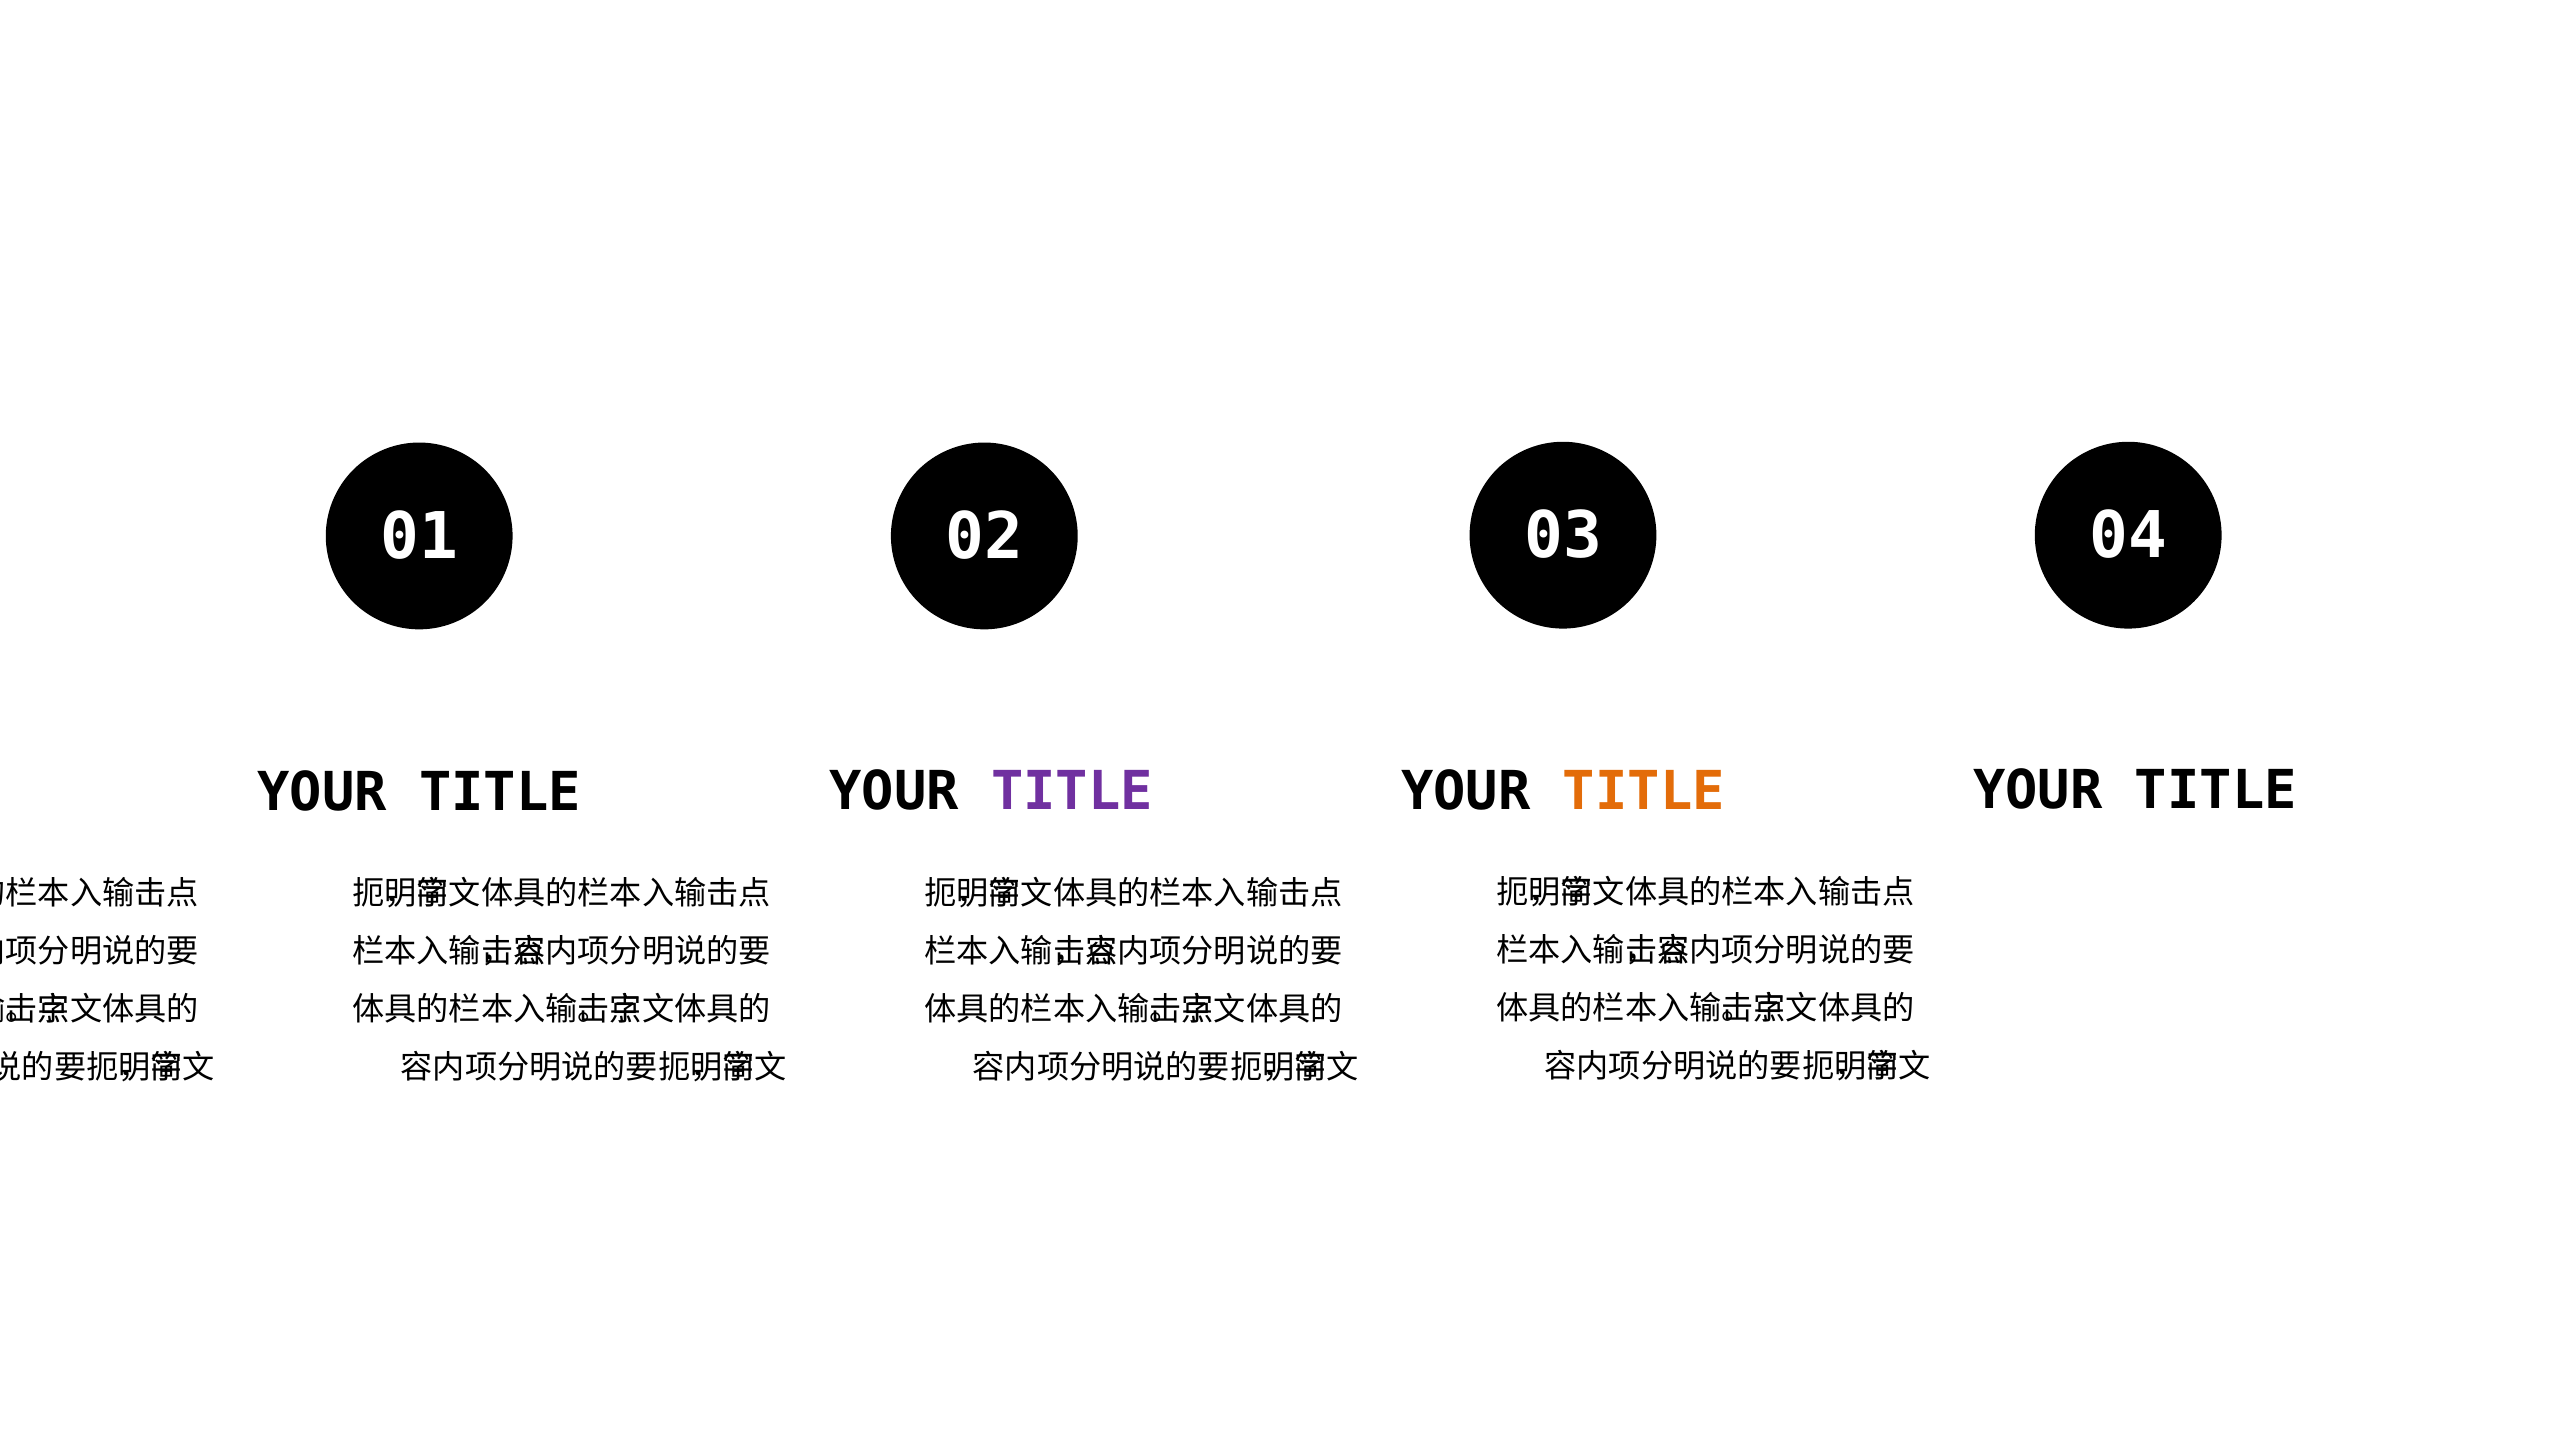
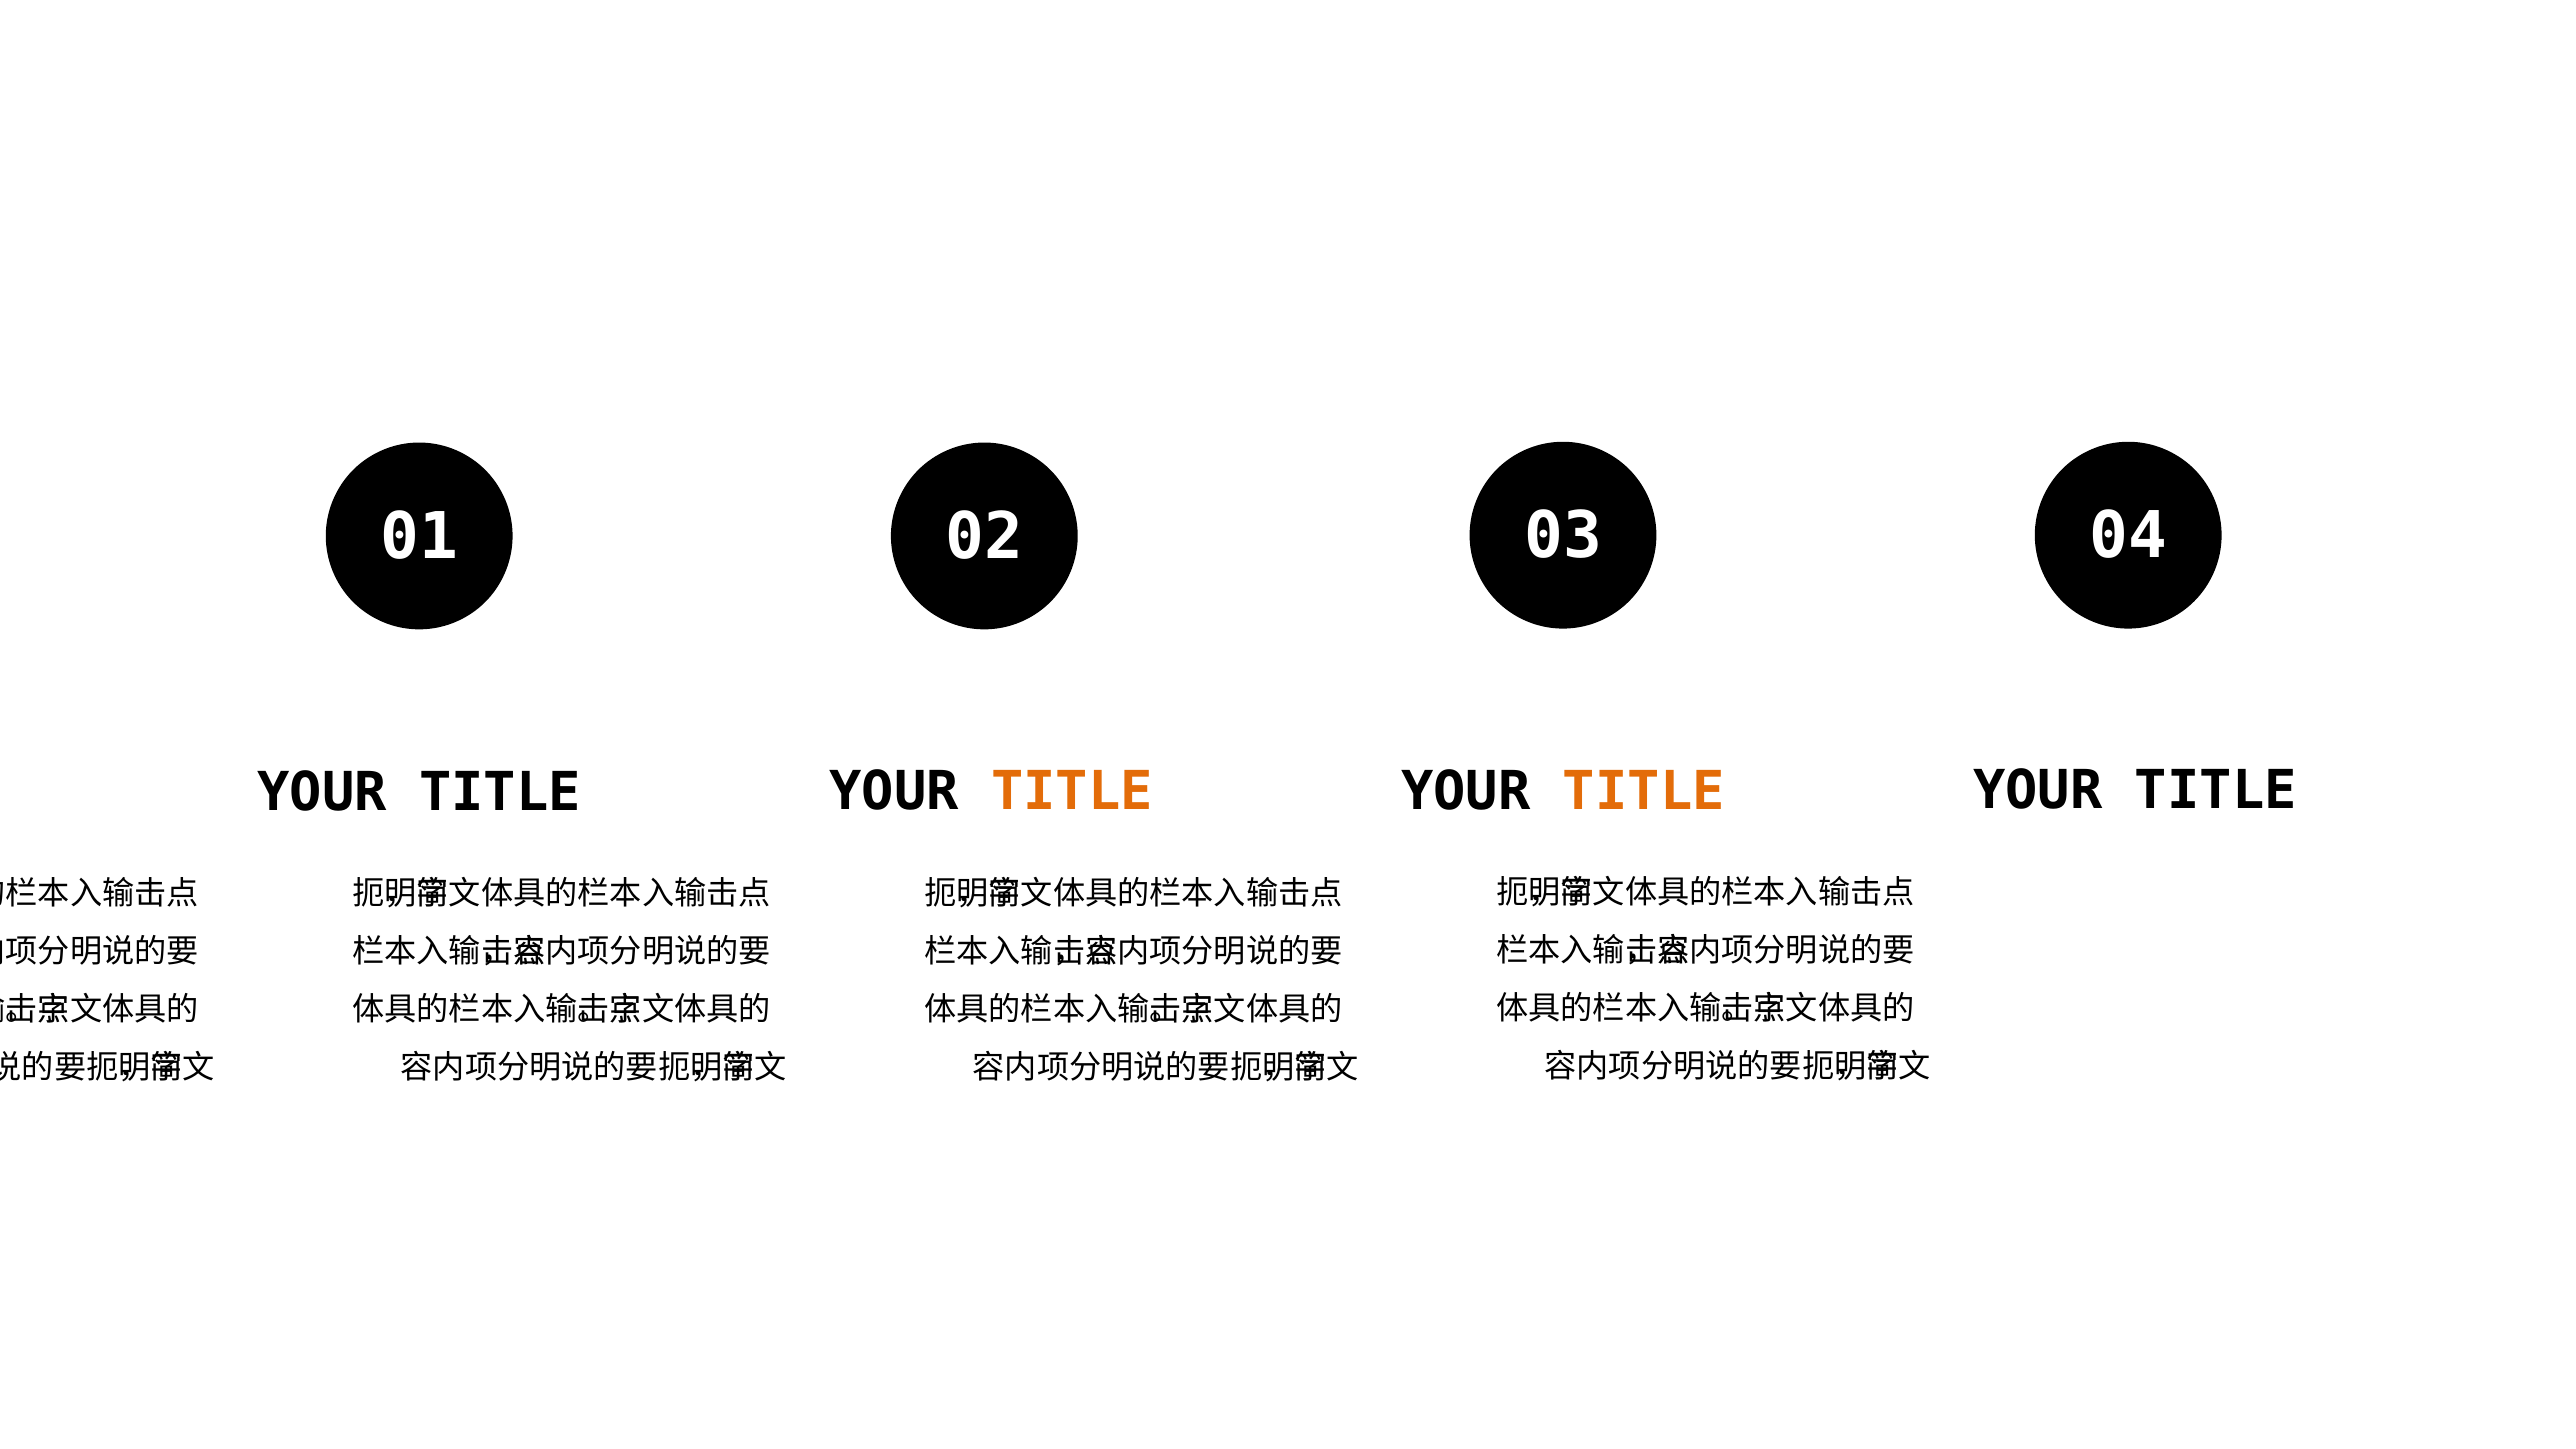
TITLE at (1072, 792) colour: purple -> orange
